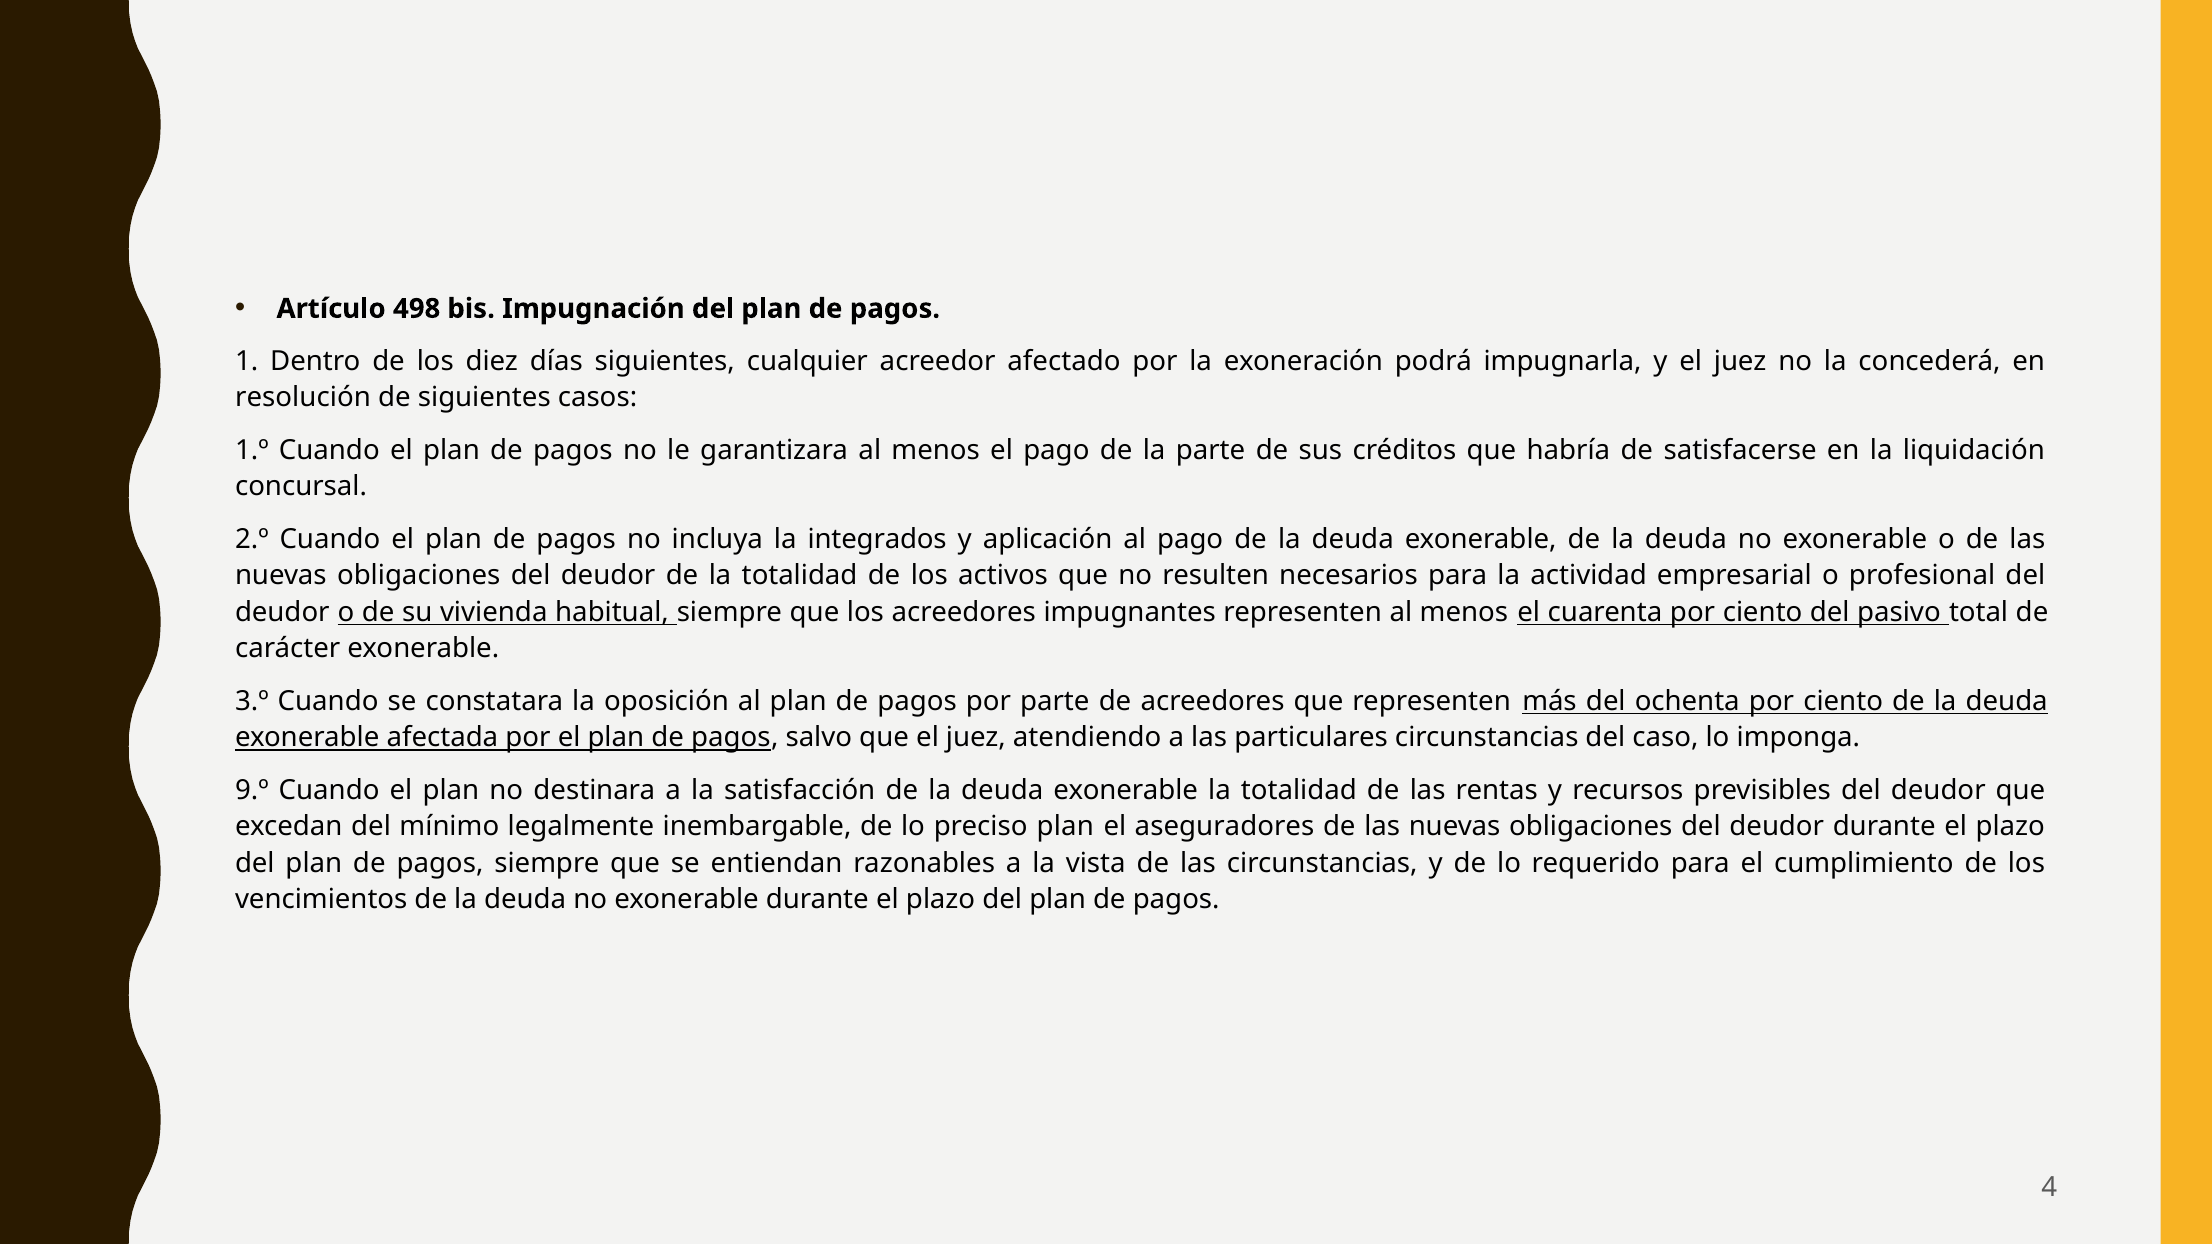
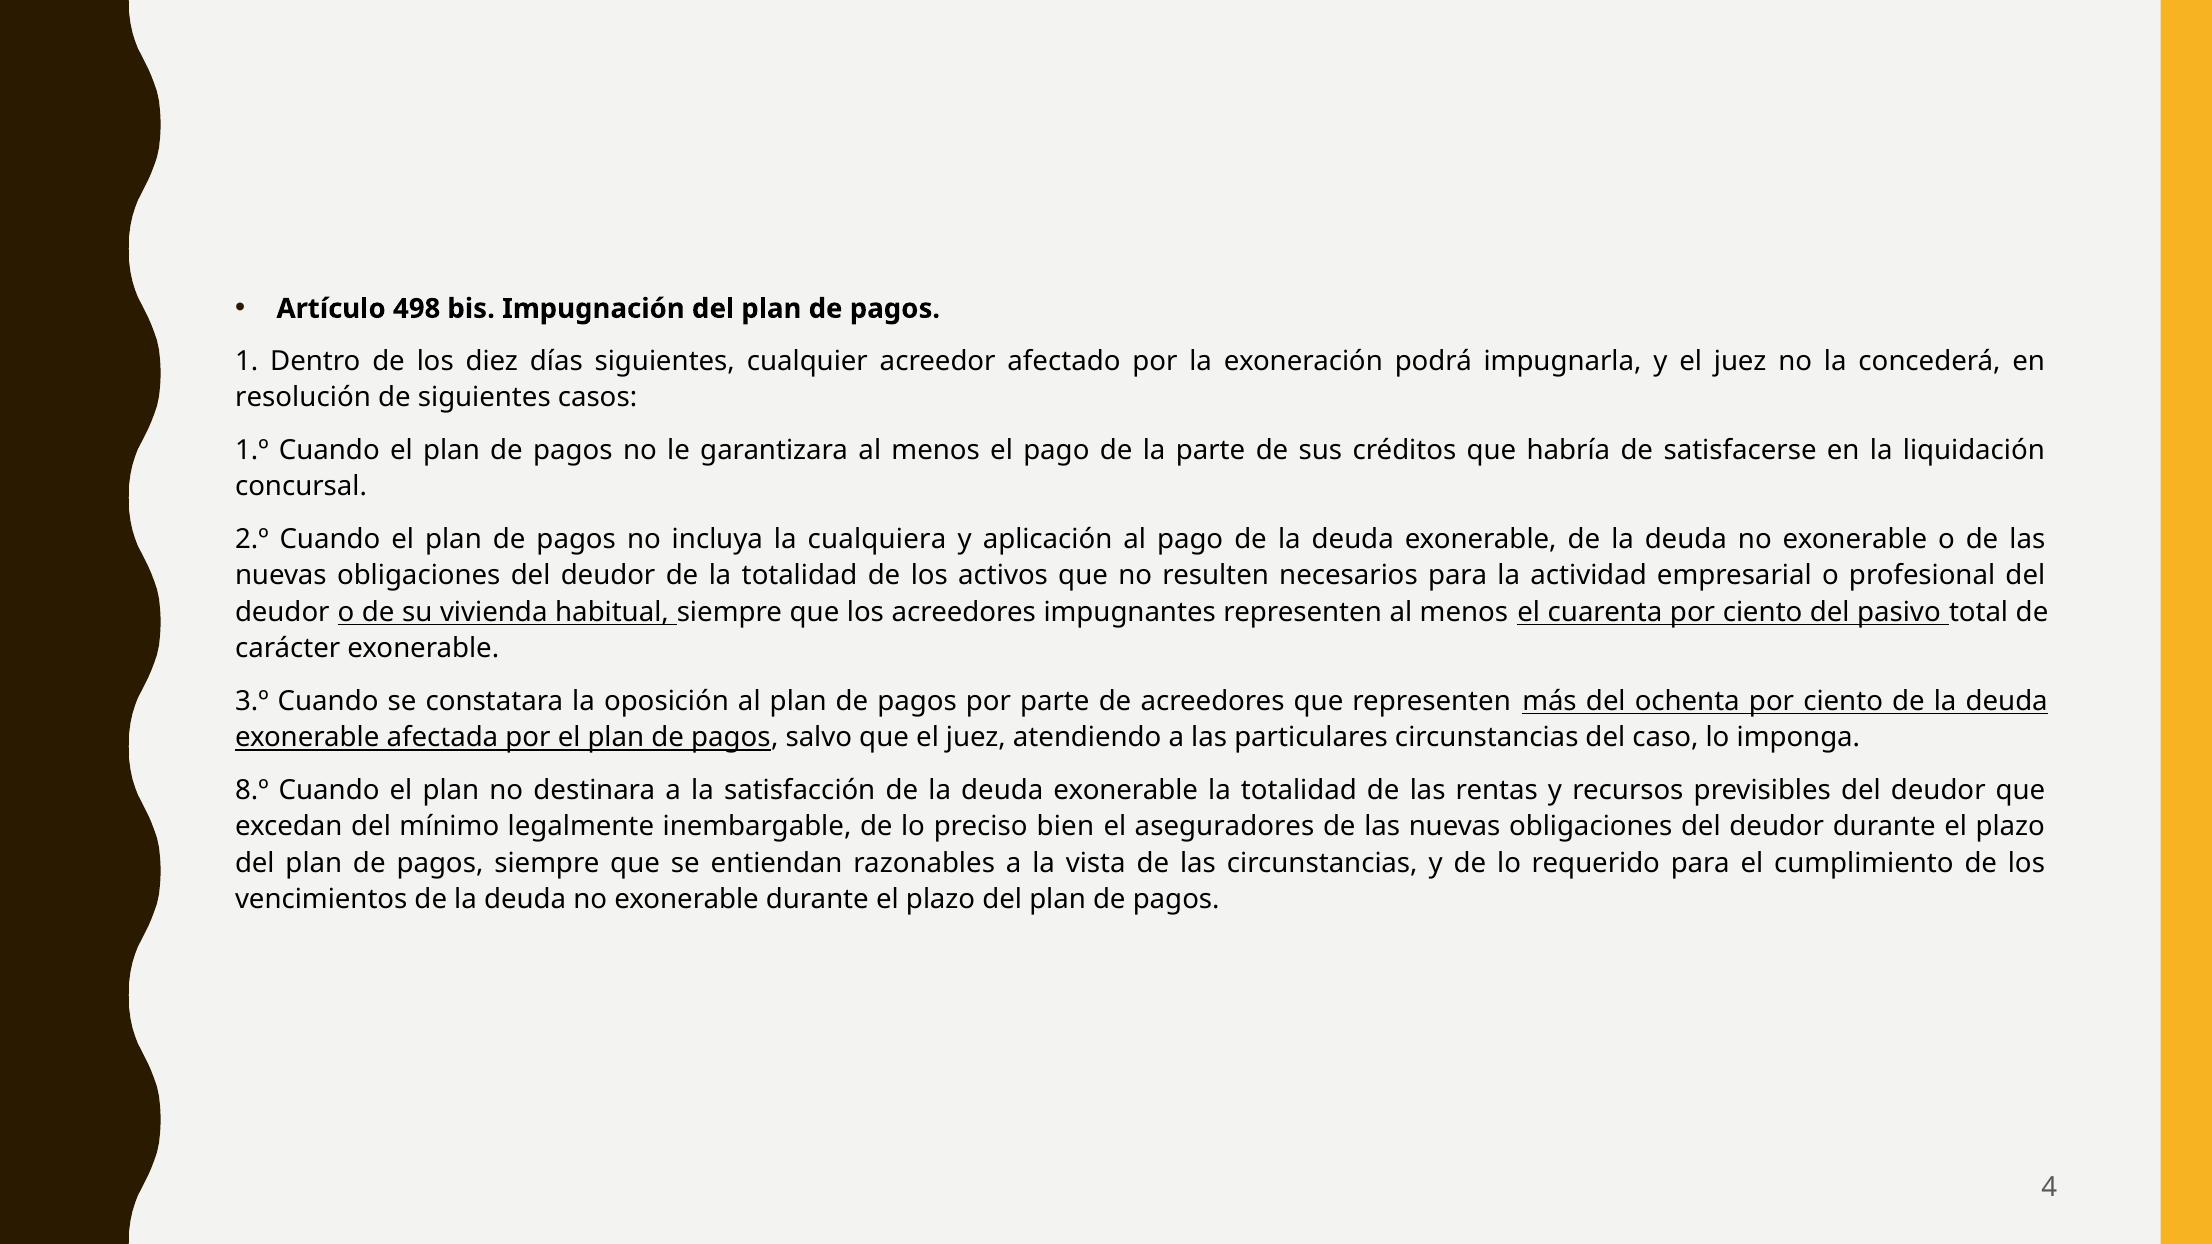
integrados: integrados -> cualquiera
9.º: 9.º -> 8.º
preciso plan: plan -> bien
